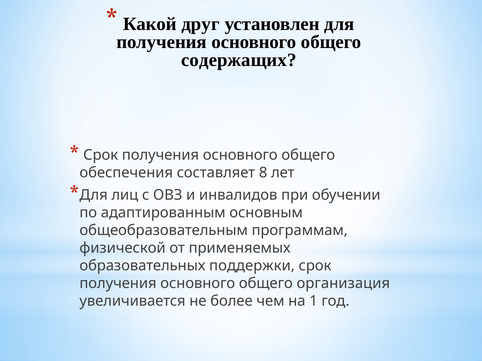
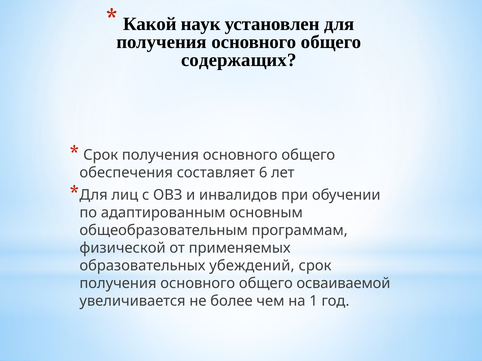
друг: друг -> наук
8: 8 -> 6
поддержки: поддержки -> убеждений
организация: организация -> осваиваемой
